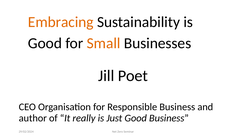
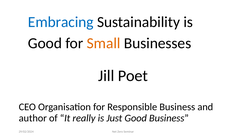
Embracing colour: orange -> blue
